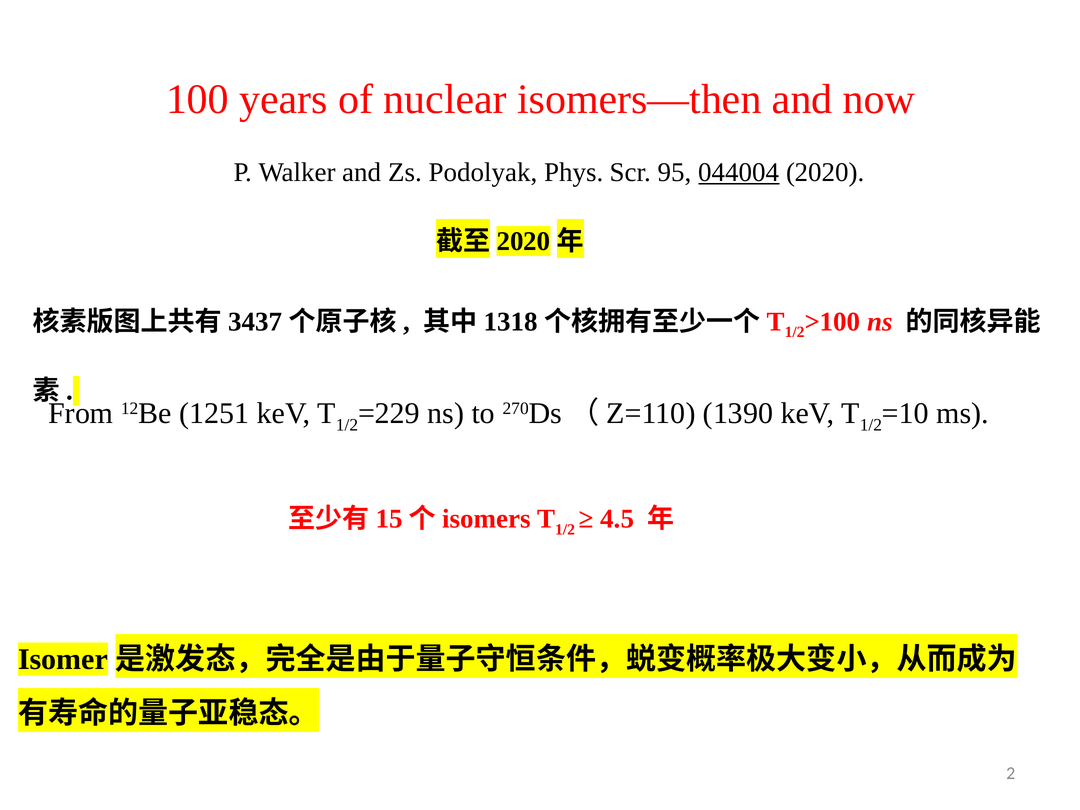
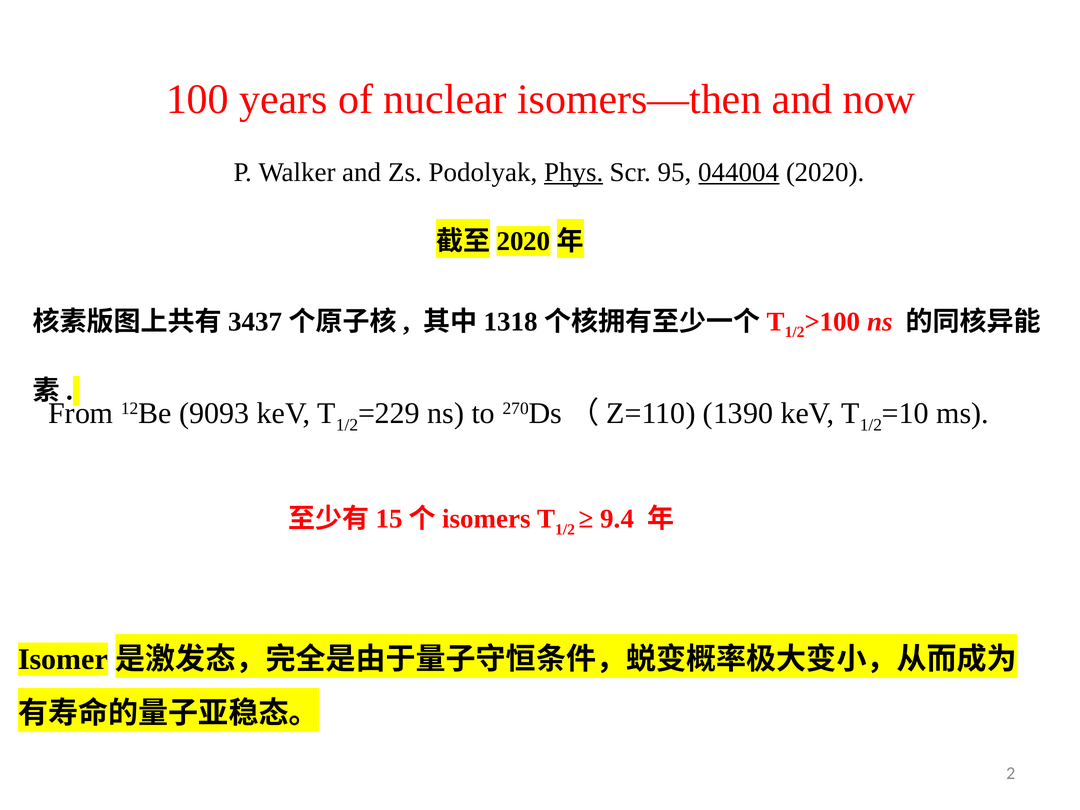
Phys underline: none -> present
1251: 1251 -> 9093
4.5: 4.5 -> 9.4
